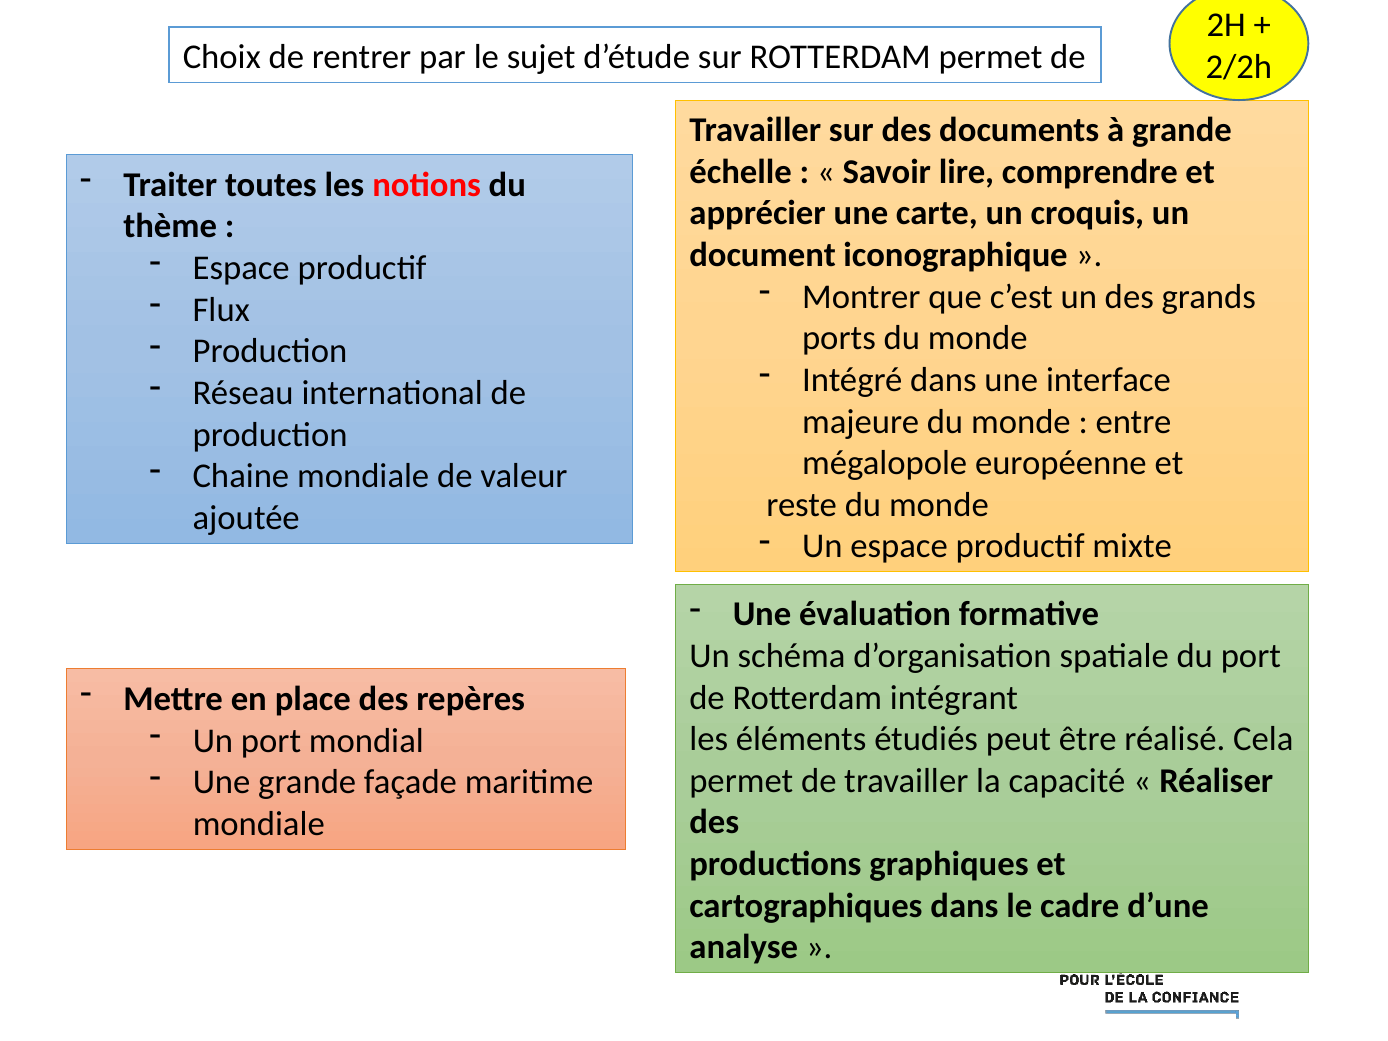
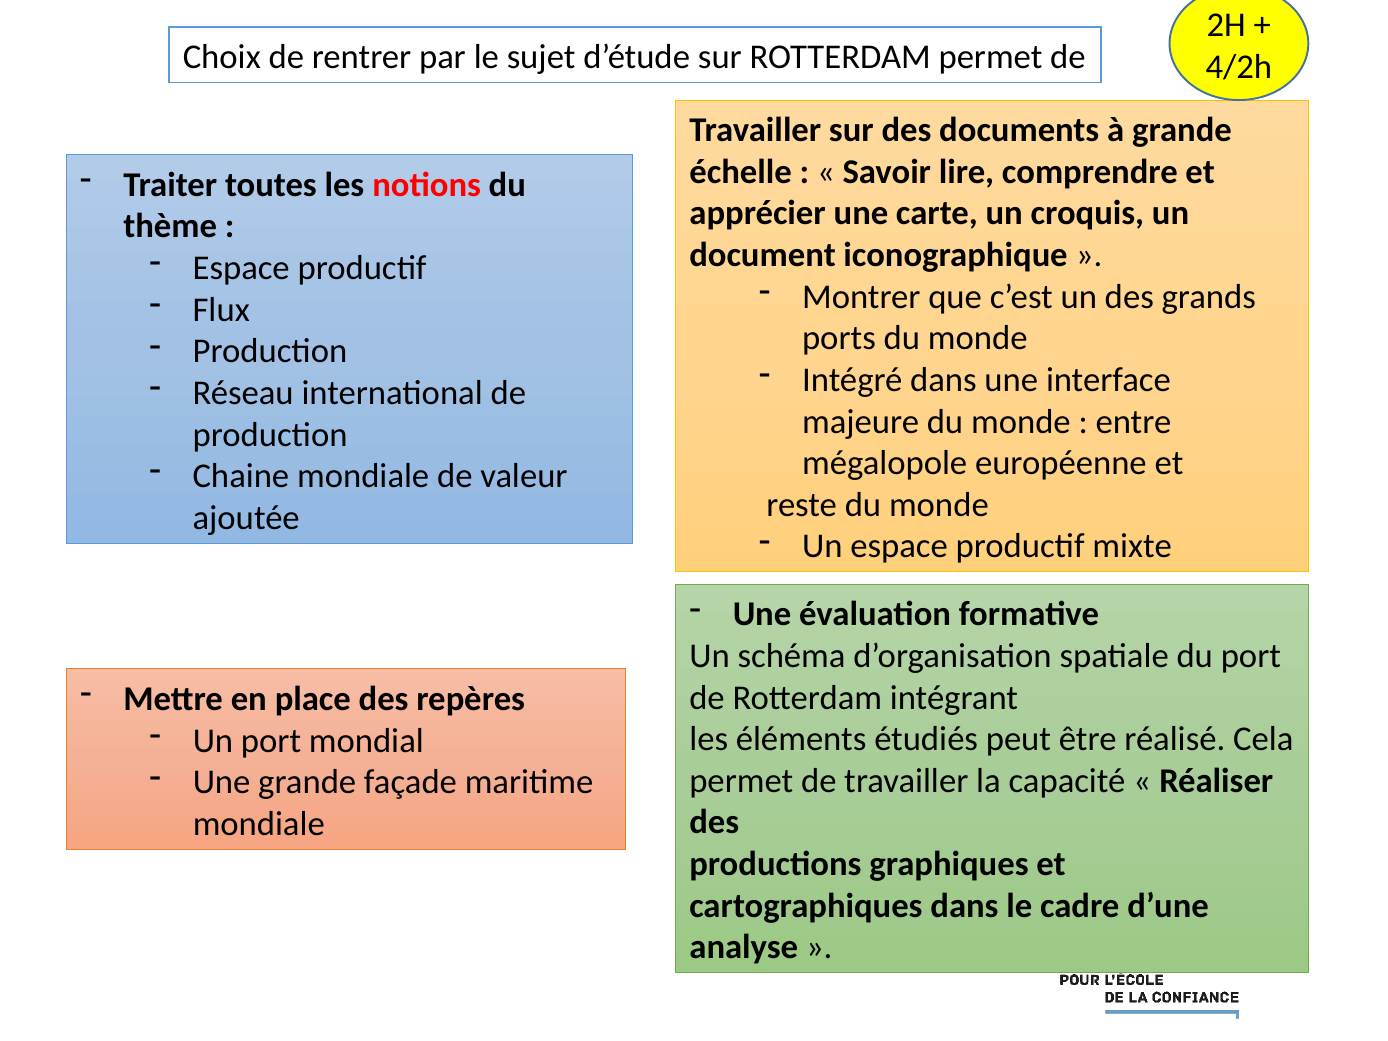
2/2h: 2/2h -> 4/2h
